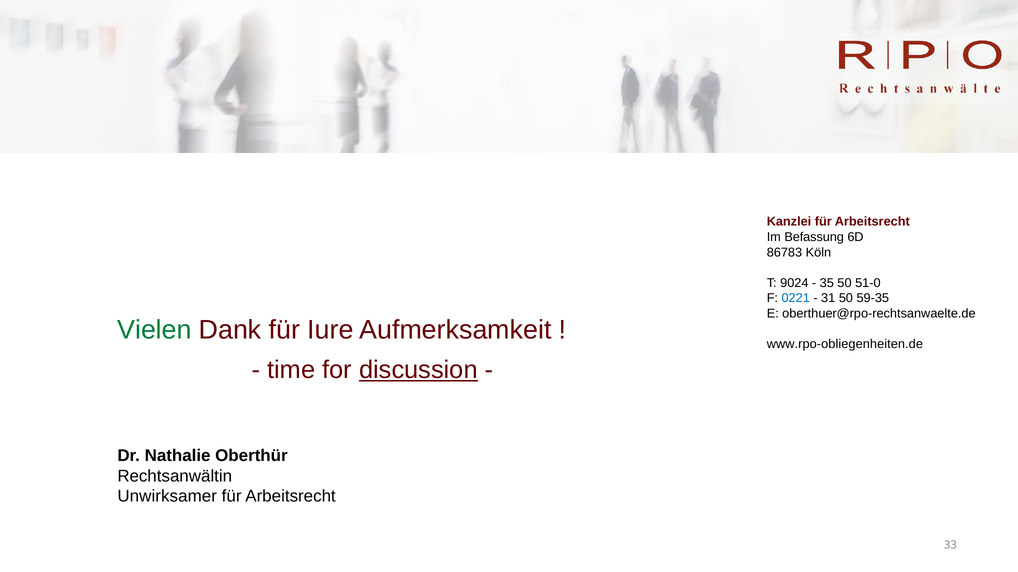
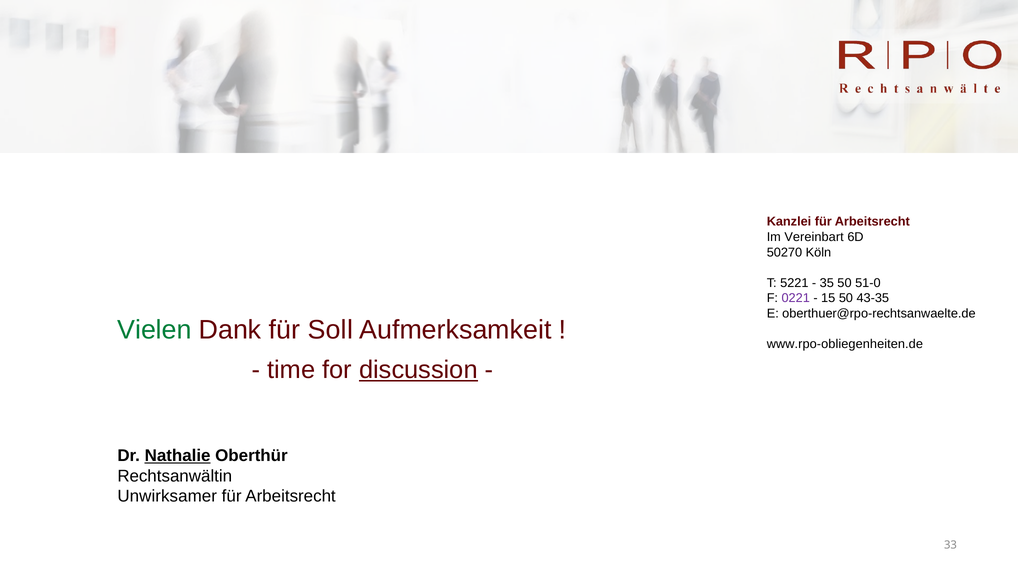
Befassung: Befassung -> Vereinbart
86783: 86783 -> 50270
9024: 9024 -> 5221
0221 colour: blue -> purple
31: 31 -> 15
59-35: 59-35 -> 43-35
Iure: Iure -> Soll
Nathalie underline: none -> present
